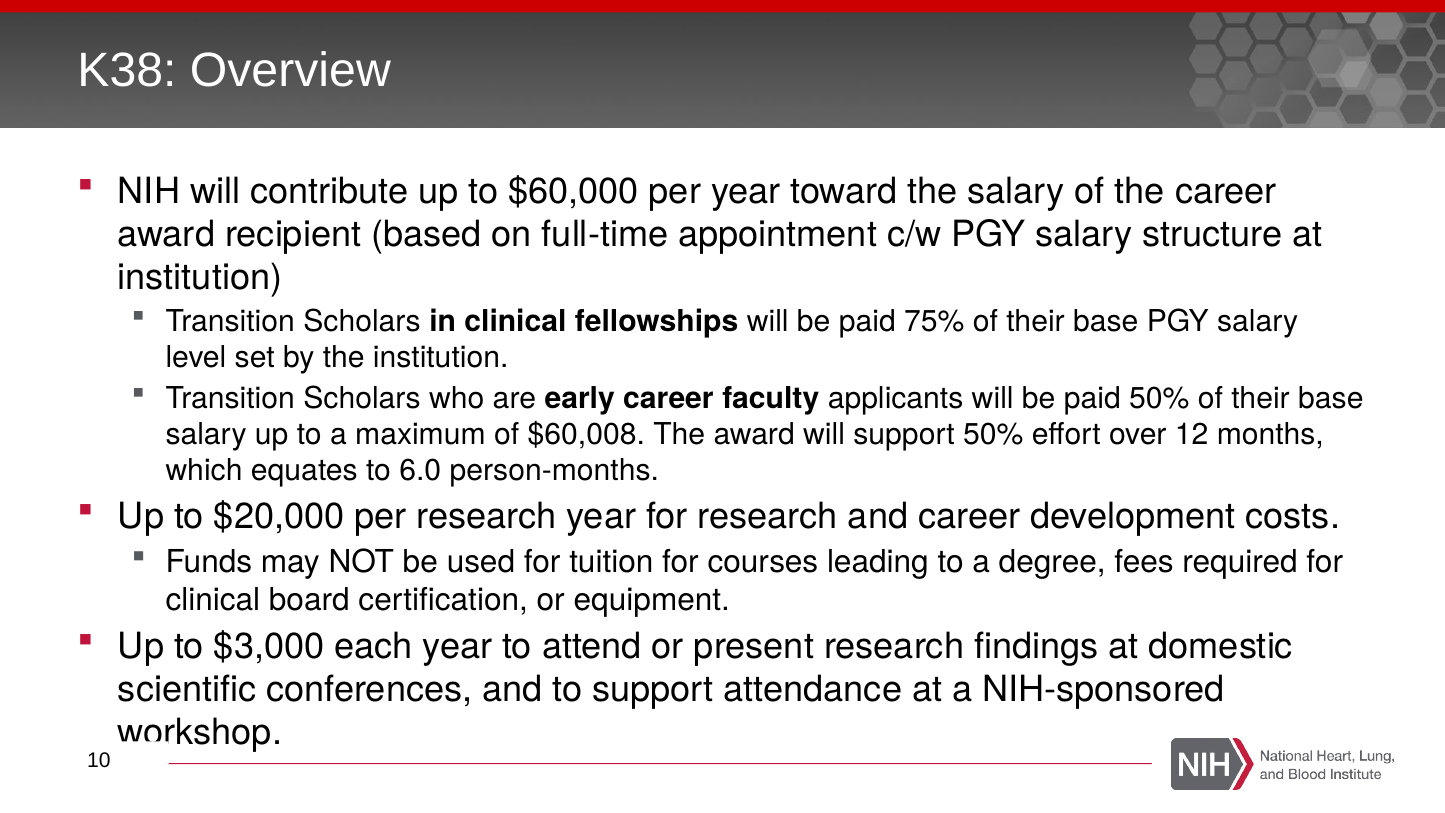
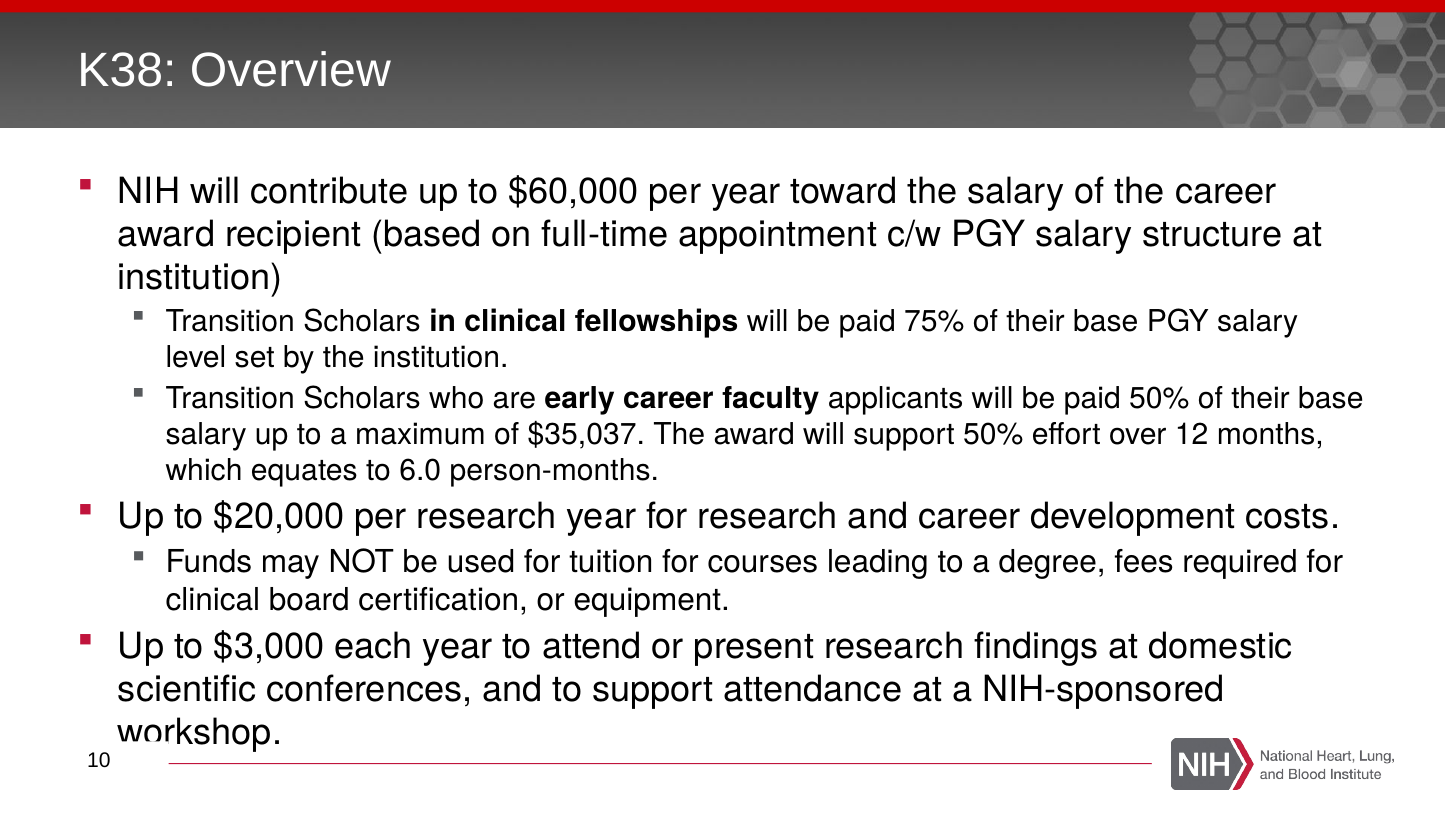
$60,008: $60,008 -> $35,037
